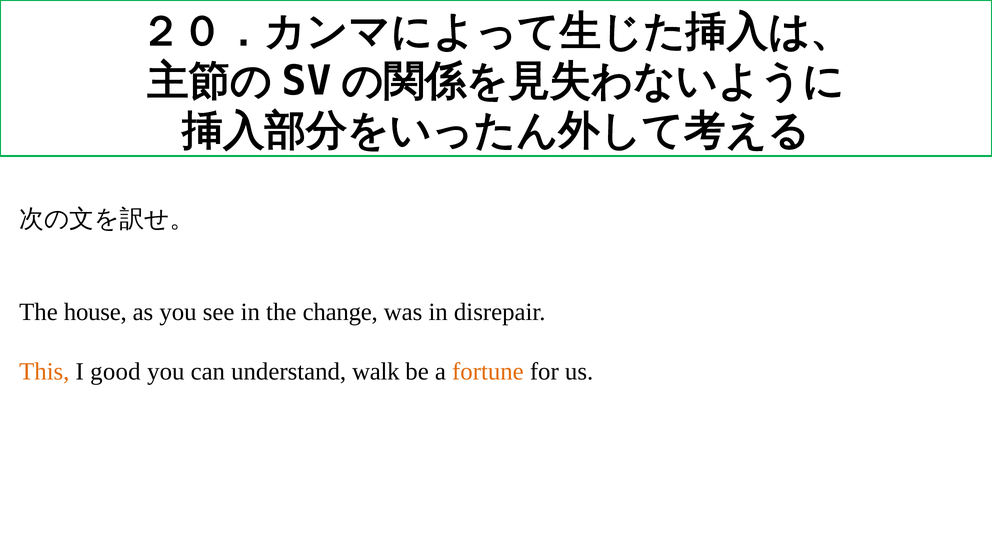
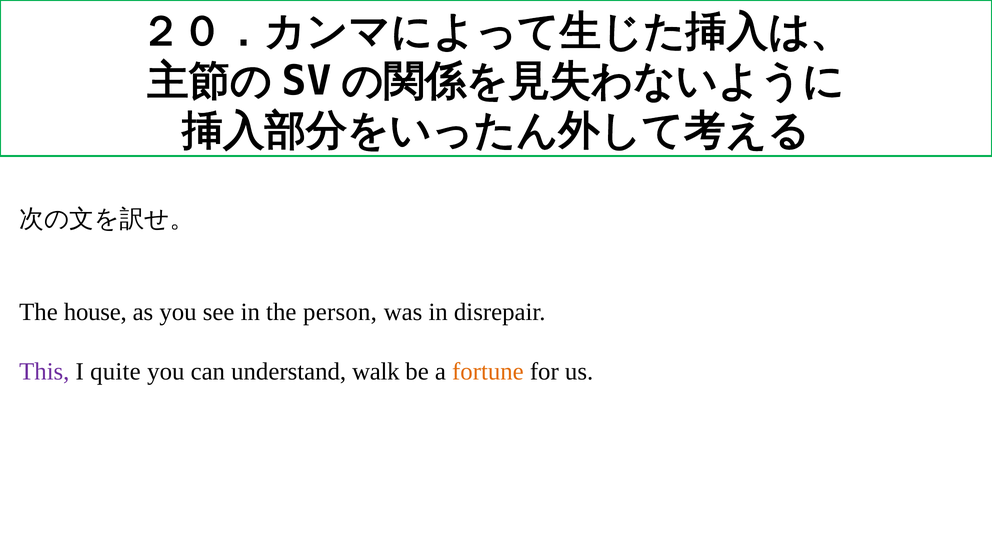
change: change -> person
This colour: orange -> purple
good: good -> quite
